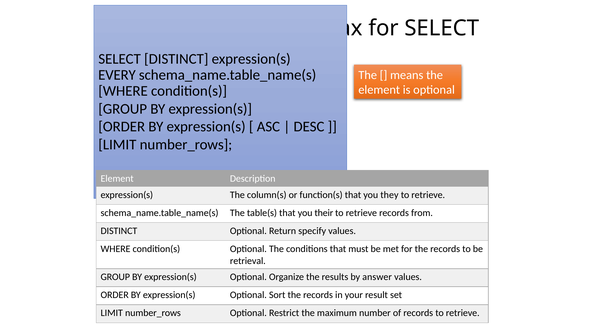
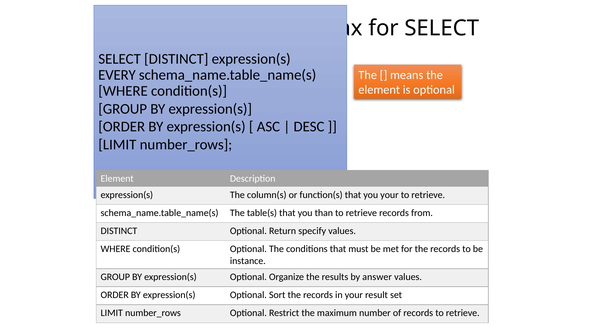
you they: they -> your
their: their -> than
retrieval: retrieval -> instance
